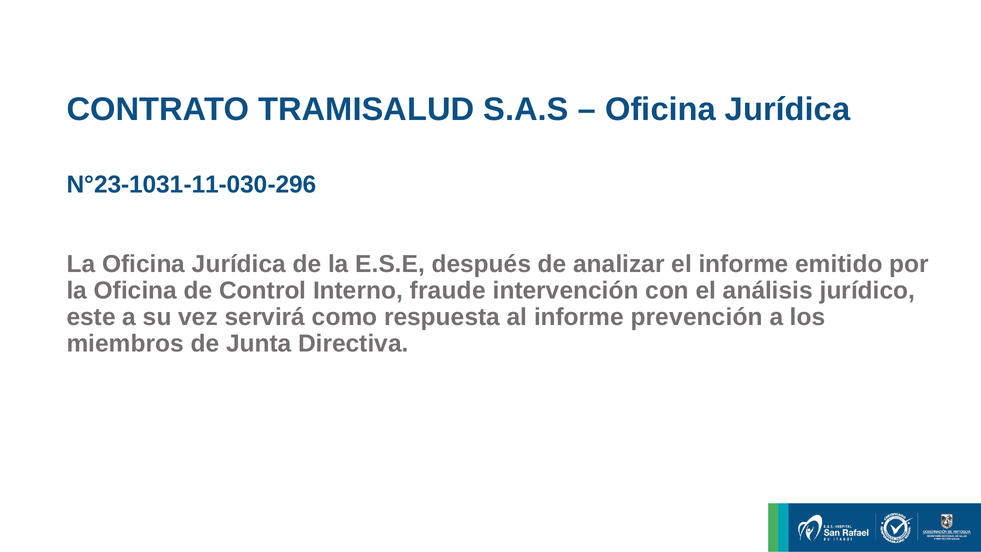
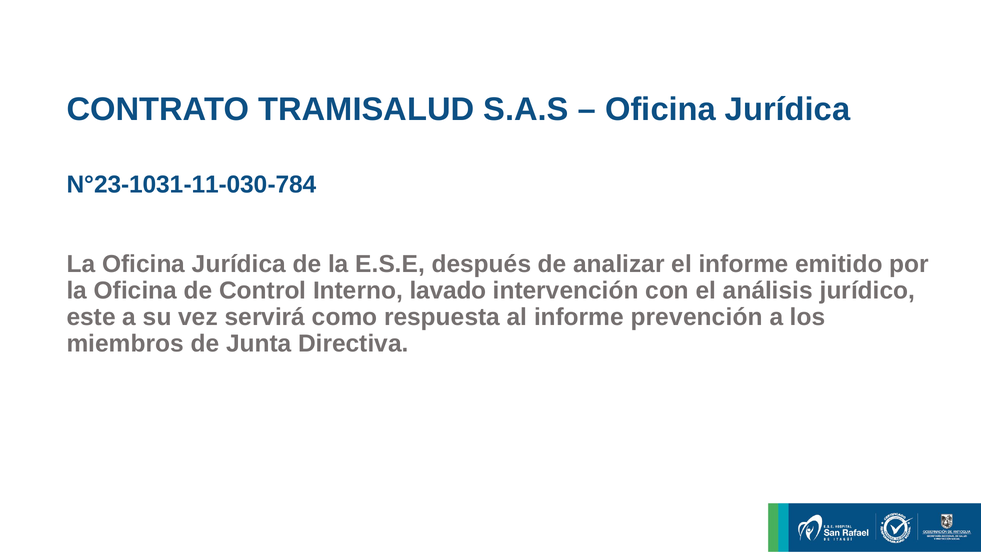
N°23-1031-11-030-296: N°23-1031-11-030-296 -> N°23-1031-11-030-784
fraude: fraude -> lavado
